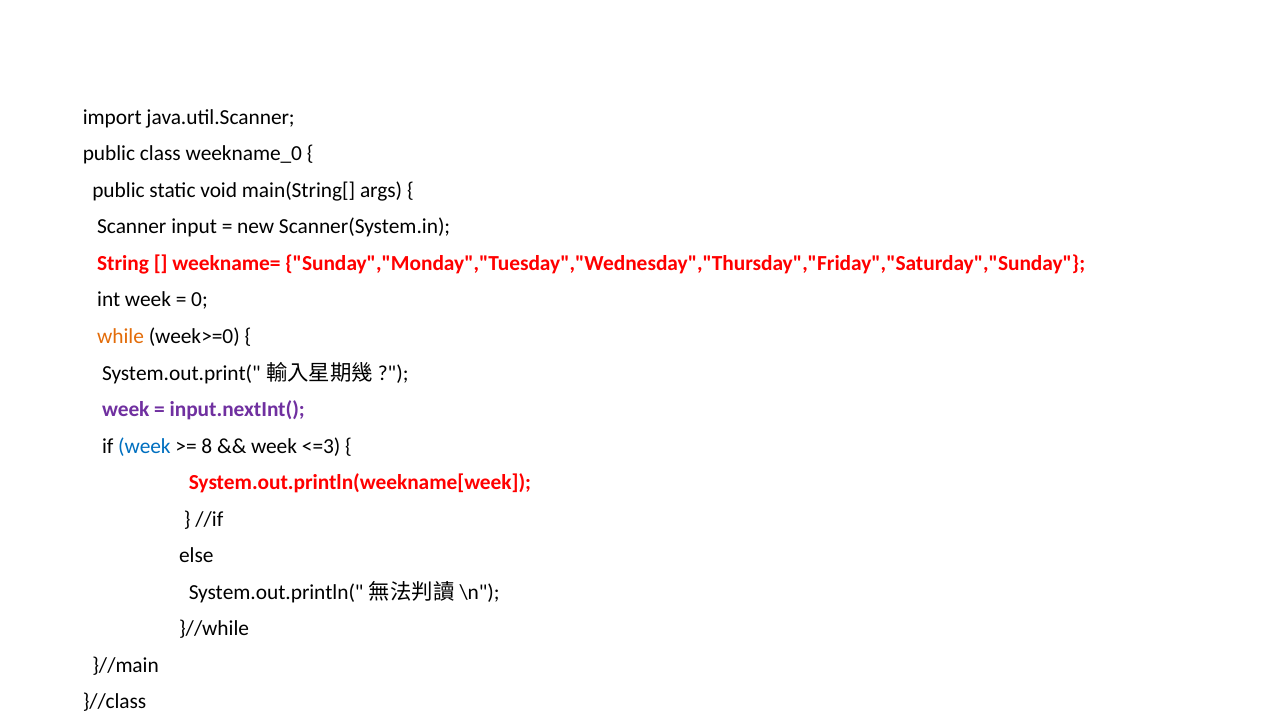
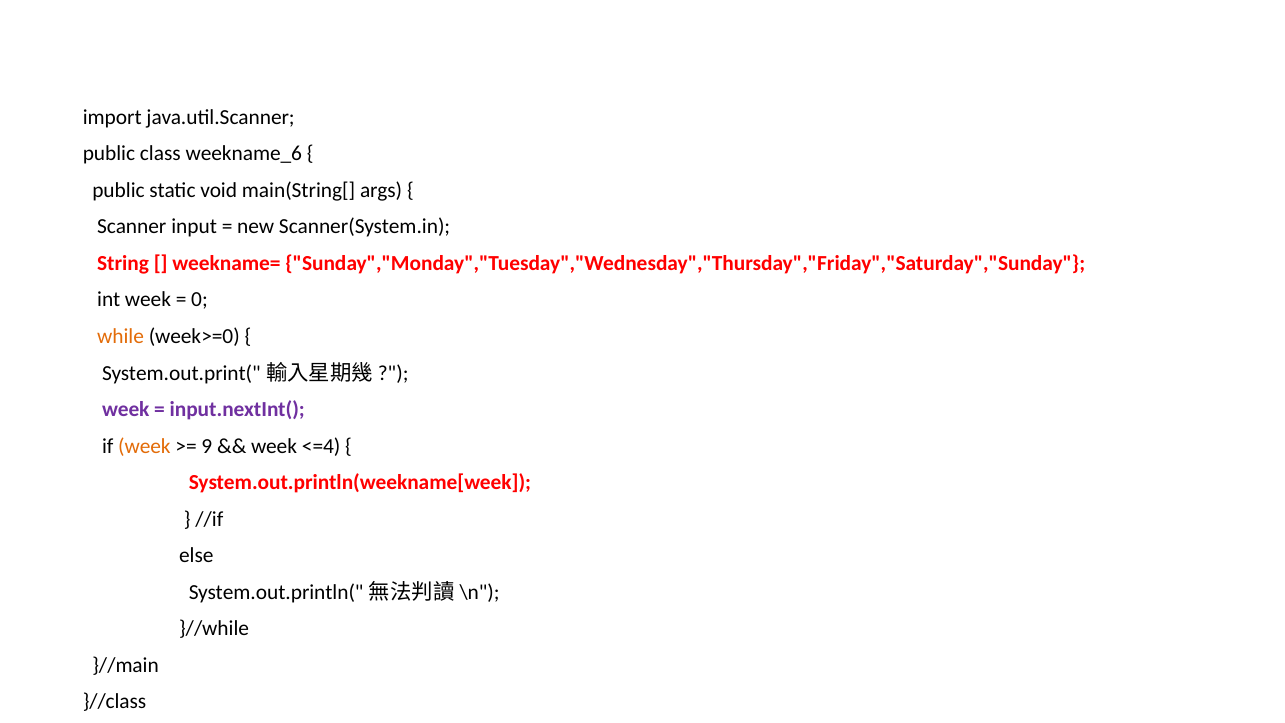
weekname_0: weekname_0 -> weekname_6
week at (144, 446) colour: blue -> orange
8: 8 -> 9
<=3: <=3 -> <=4
